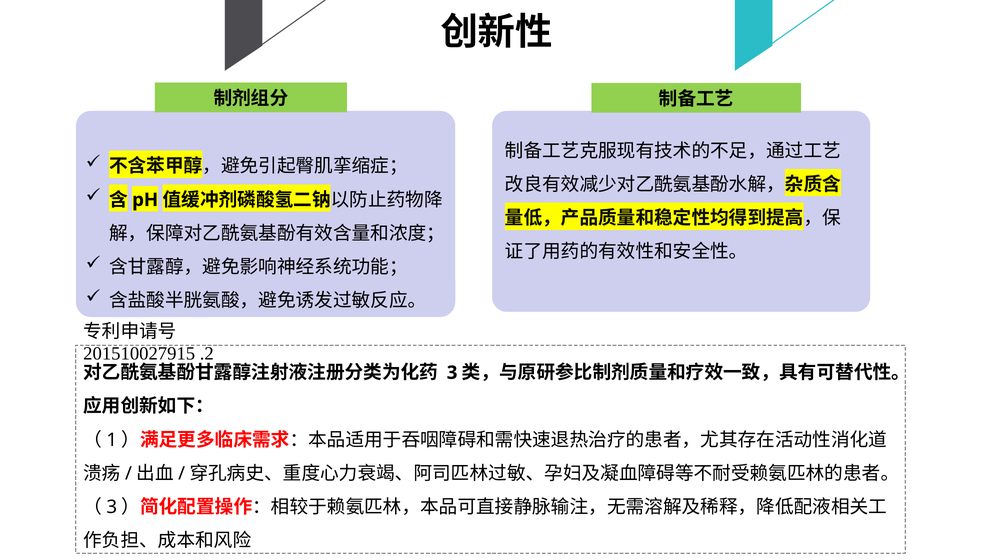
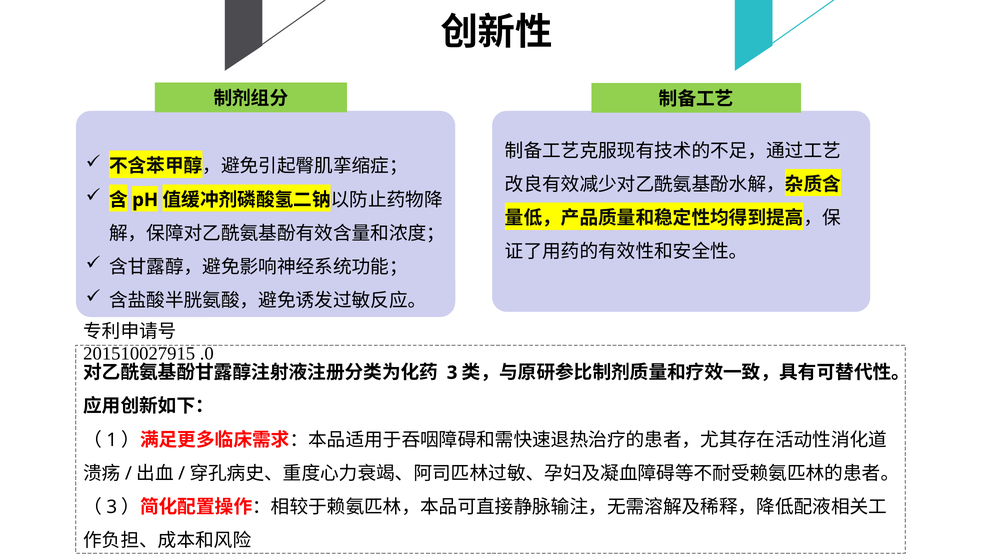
.2: .2 -> .0
